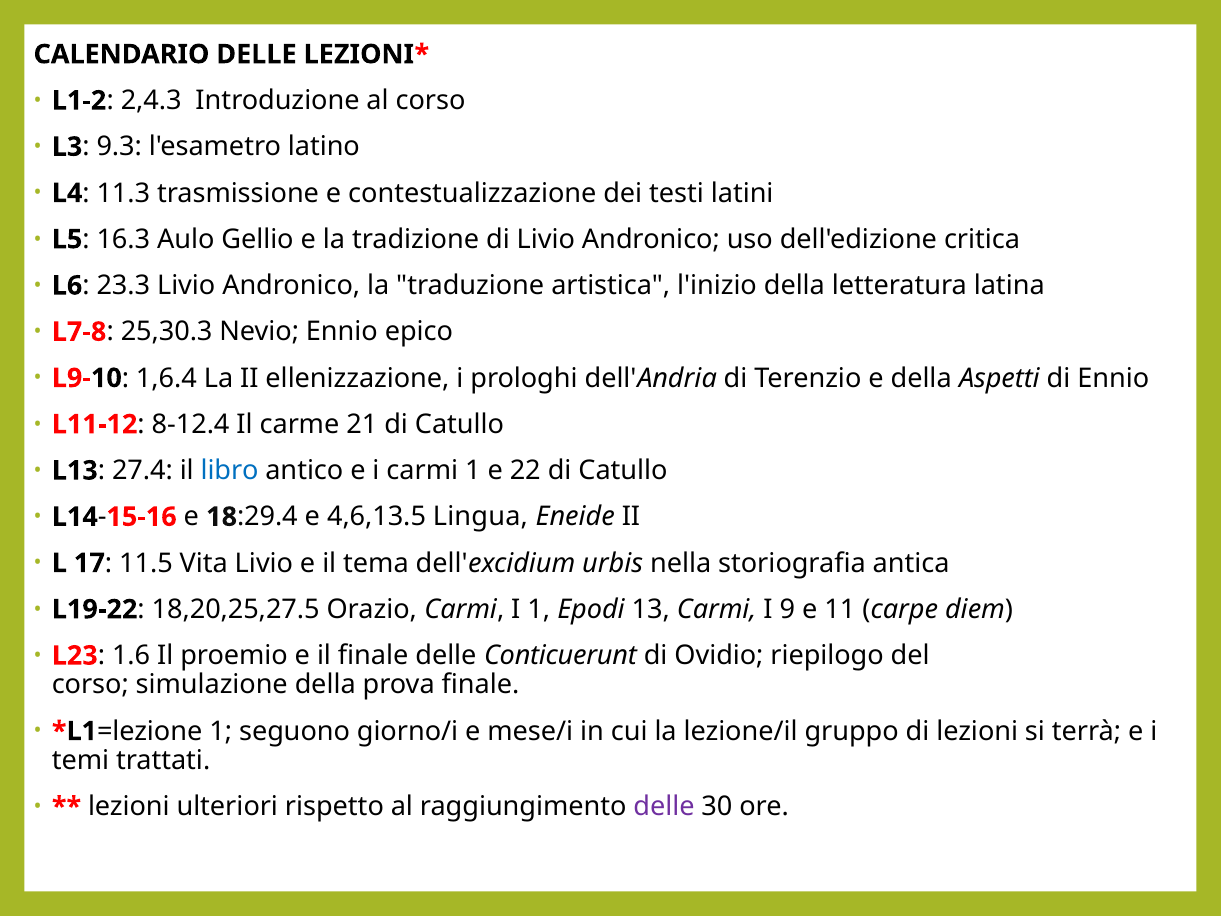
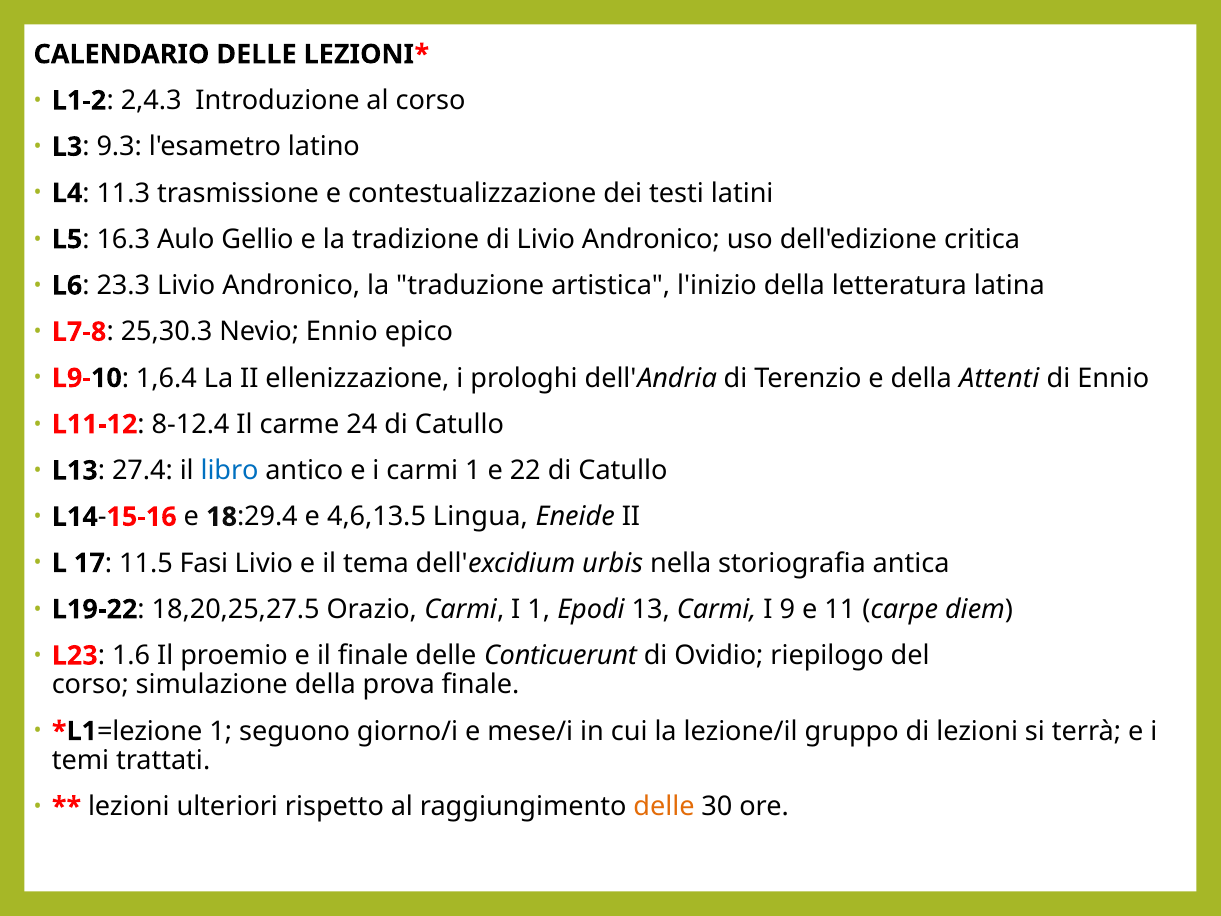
Aspetti: Aspetti -> Attenti
21: 21 -> 24
Vita: Vita -> Fasi
delle at (664, 807) colour: purple -> orange
